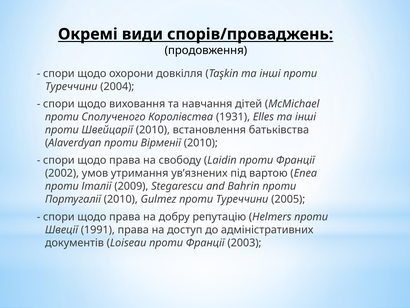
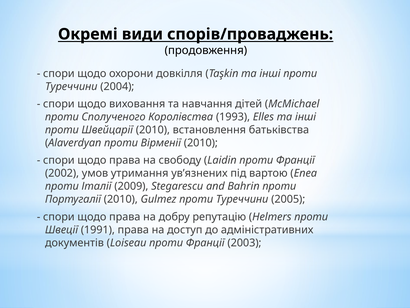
1931: 1931 -> 1993
